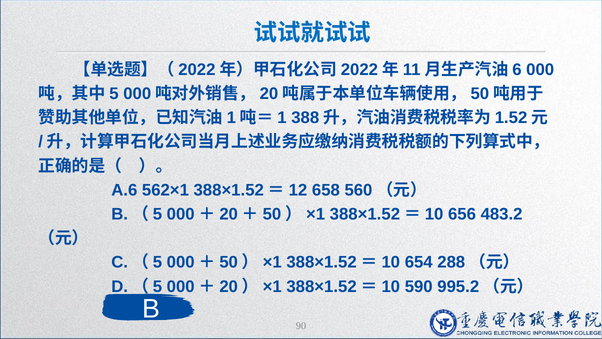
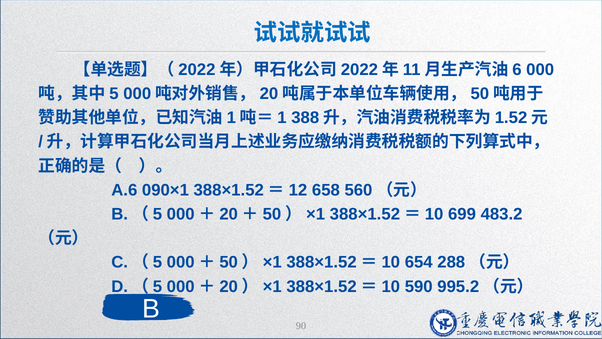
562×1: 562×1 -> 090×1
656: 656 -> 699
